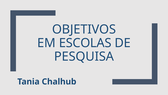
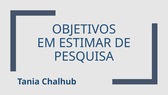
ESCOLAS: ESCOLAS -> ESTIMAR
